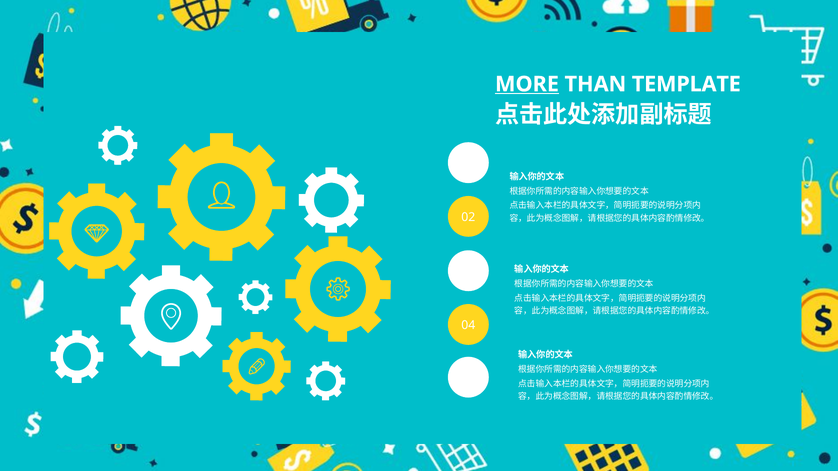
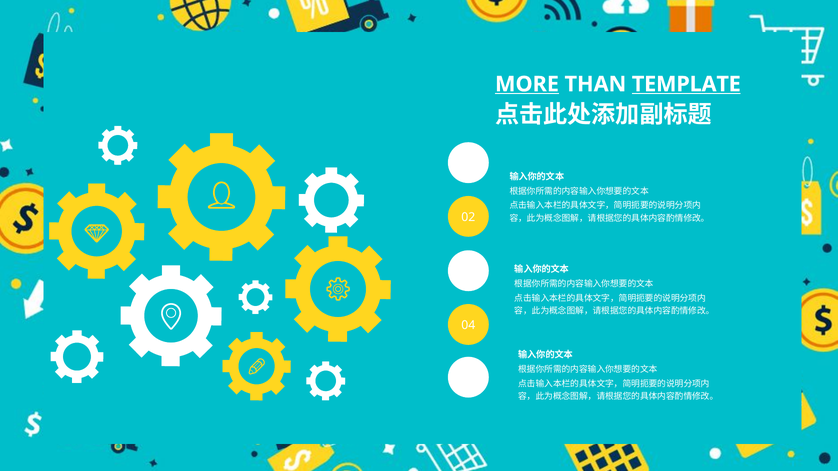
TEMPLATE underline: none -> present
